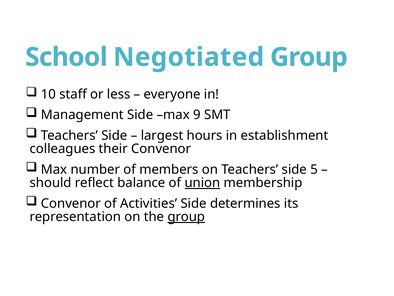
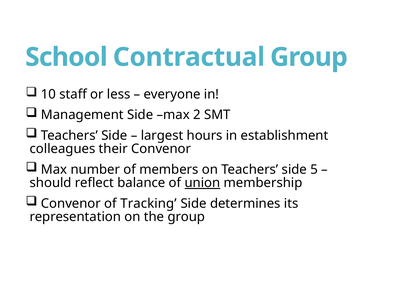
Negotiated: Negotiated -> Contractual
9: 9 -> 2
Activities: Activities -> Tracking
group at (186, 216) underline: present -> none
